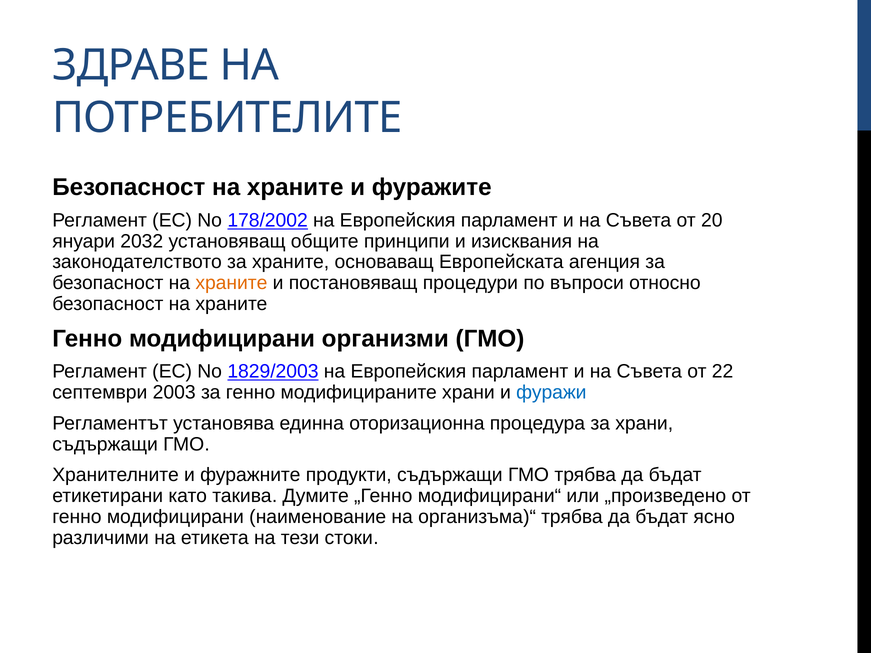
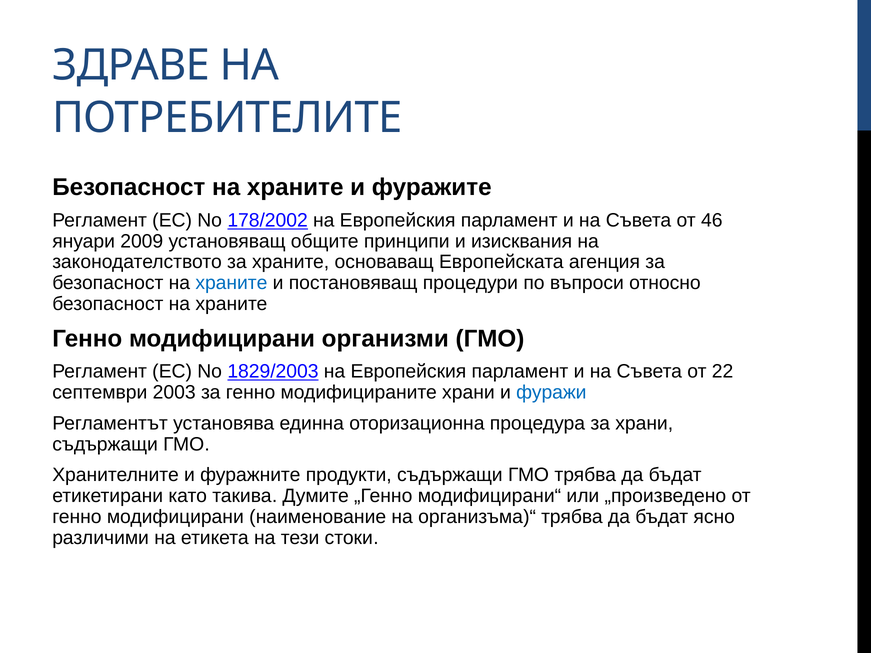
20: 20 -> 46
2032: 2032 -> 2009
храните at (231, 283) colour: orange -> blue
